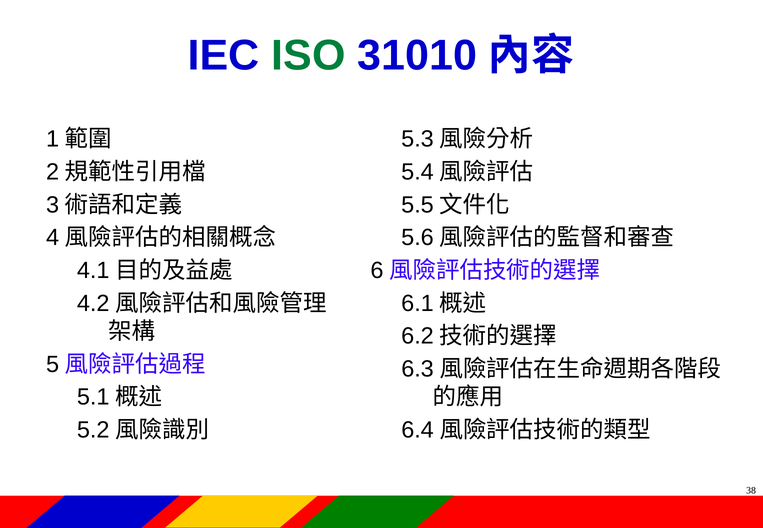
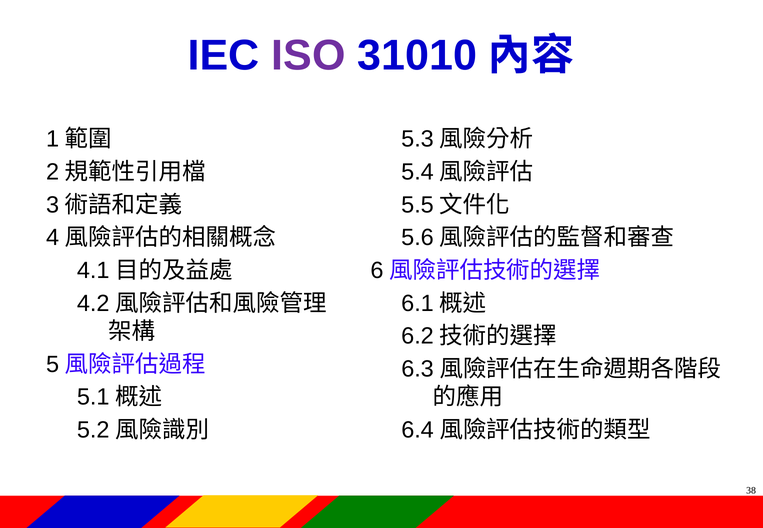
ISO colour: green -> purple
